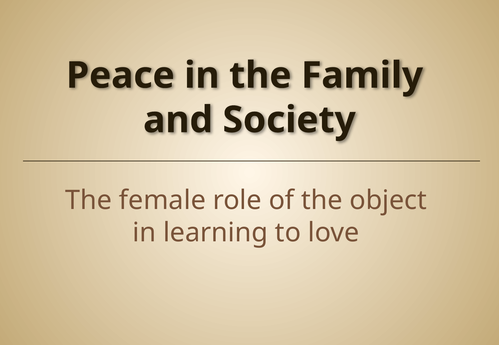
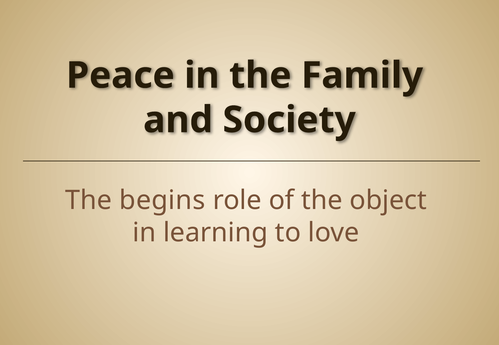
female: female -> begins
